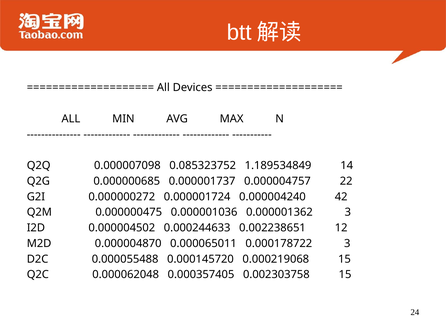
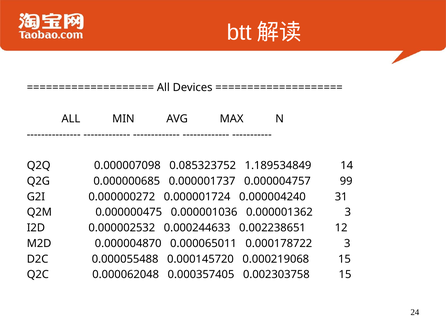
22: 22 -> 99
42: 42 -> 31
0.000004502: 0.000004502 -> 0.000002532
